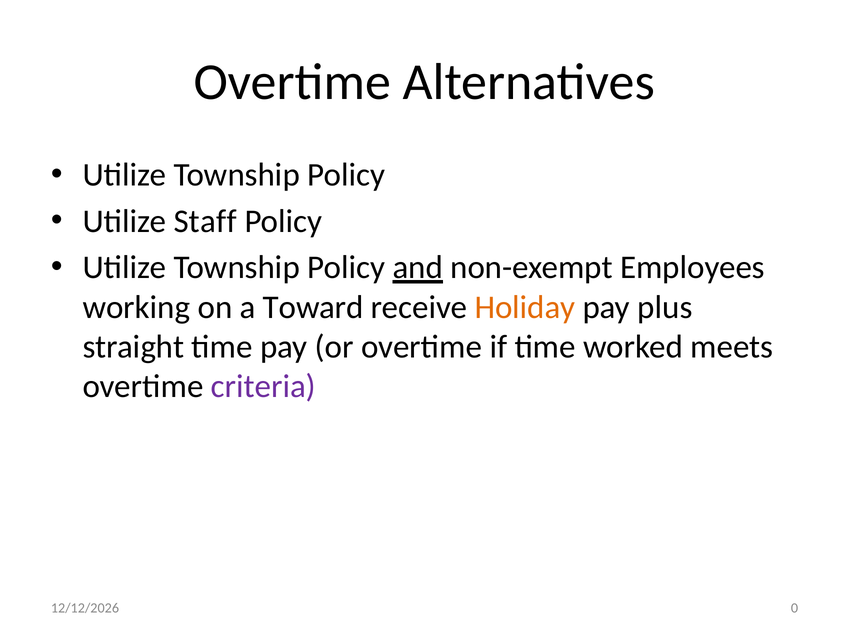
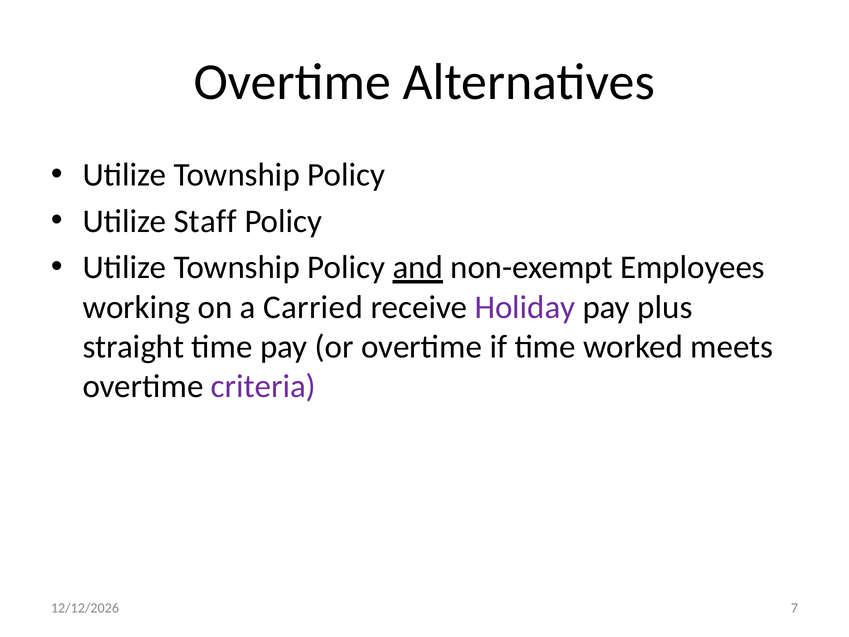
Toward: Toward -> Carried
Holiday colour: orange -> purple
0: 0 -> 7
